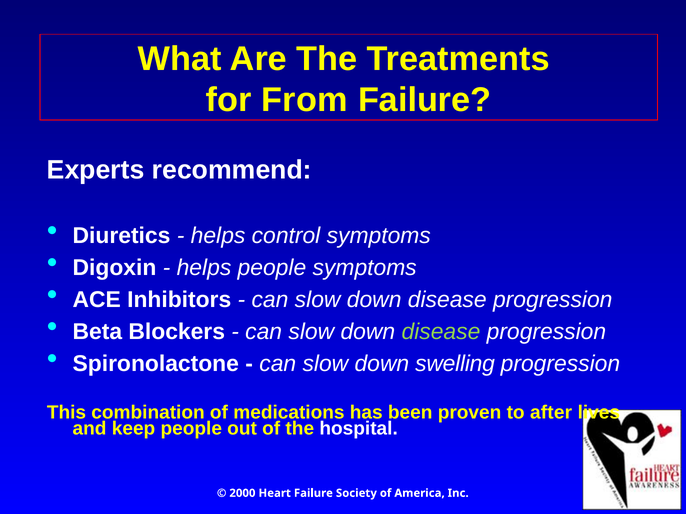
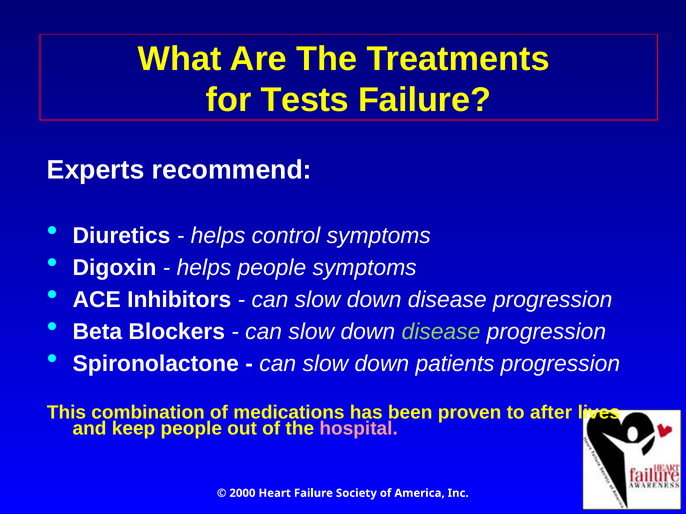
From: From -> Tests
swelling: swelling -> patients
hospital colour: white -> pink
